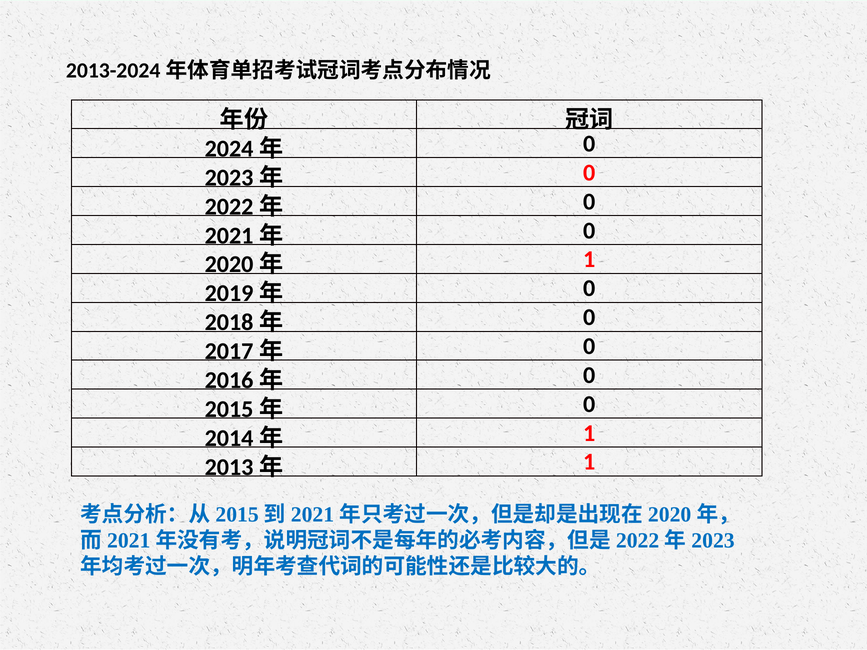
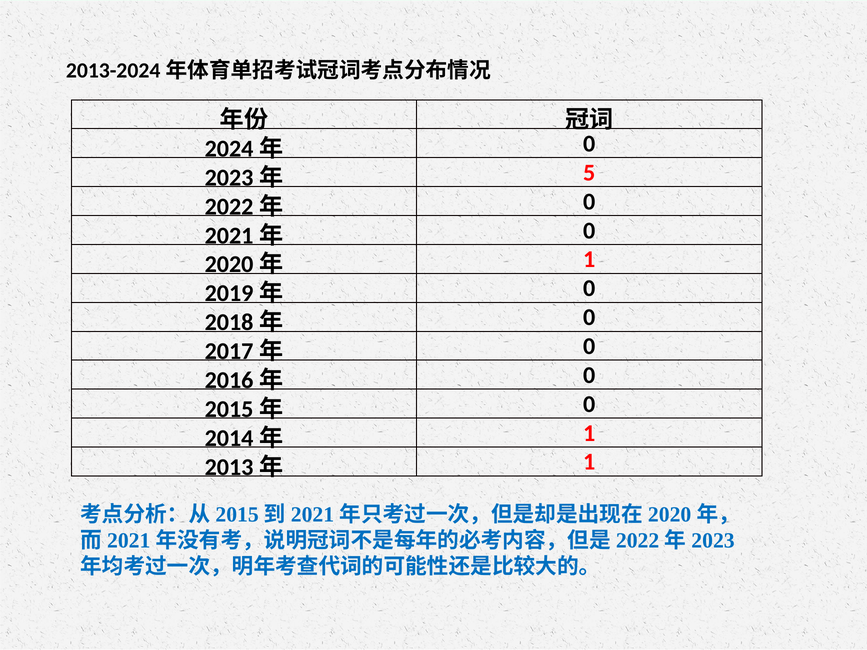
0 at (589, 173): 0 -> 5
